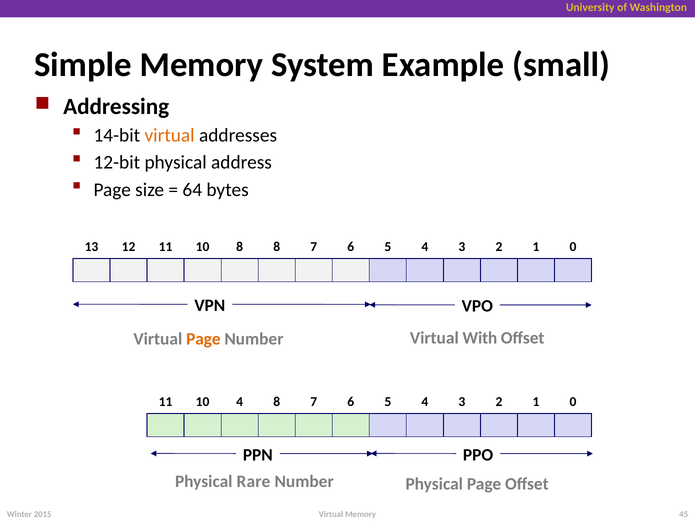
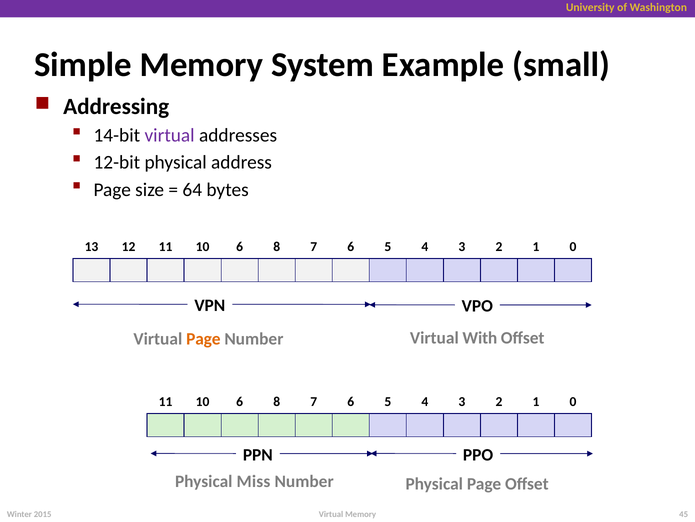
virtual at (170, 135) colour: orange -> purple
12 11 10 8: 8 -> 6
4 at (240, 401): 4 -> 6
Rare: Rare -> Miss
